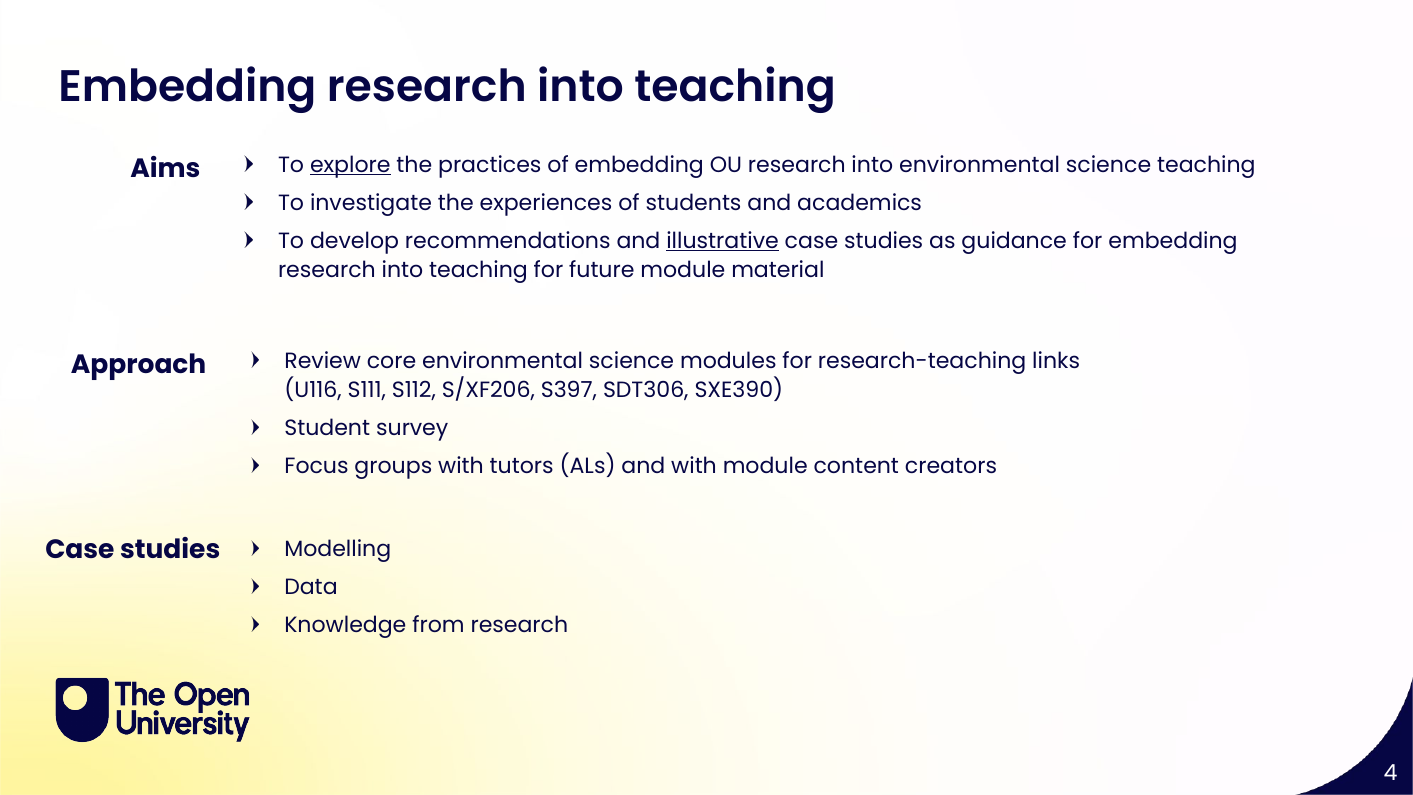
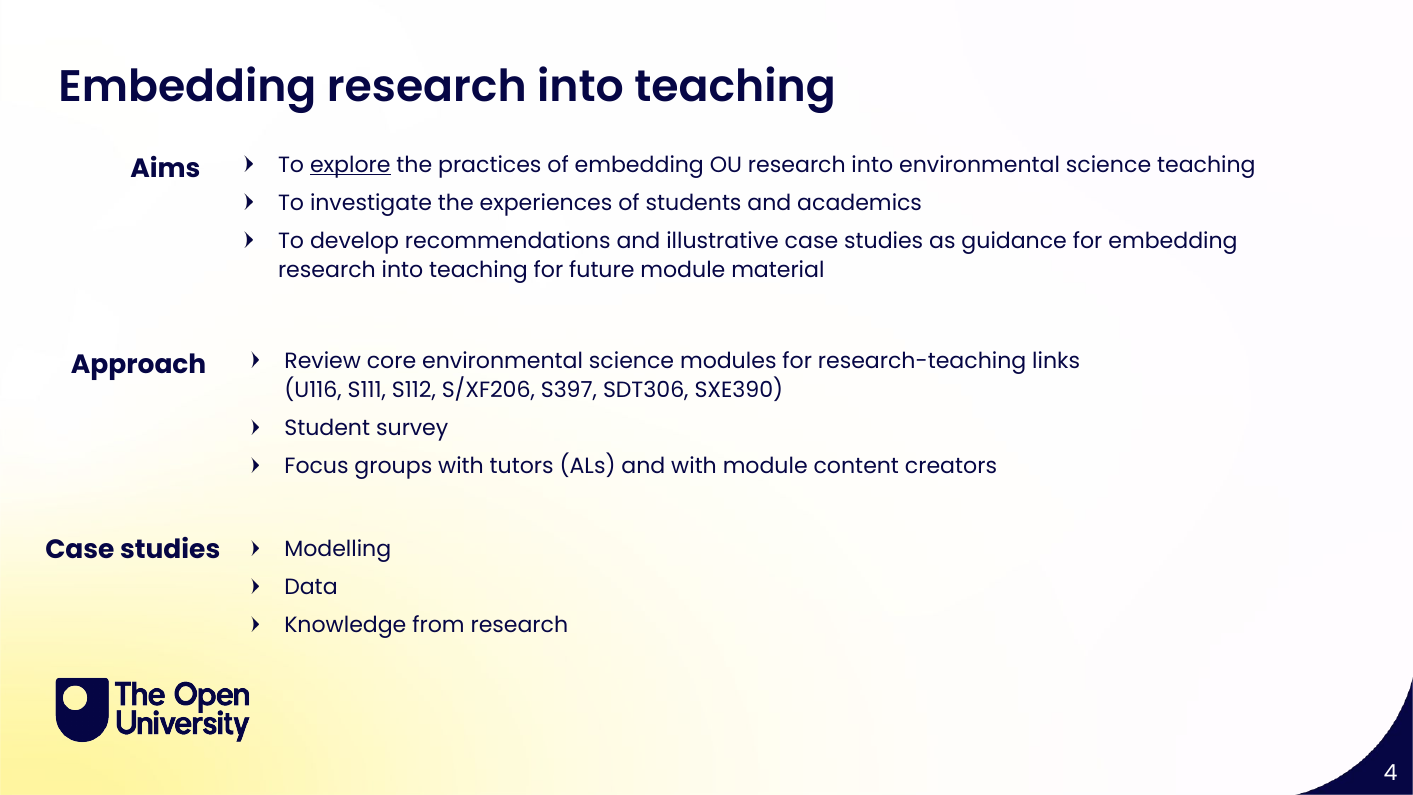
illustrative underline: present -> none
